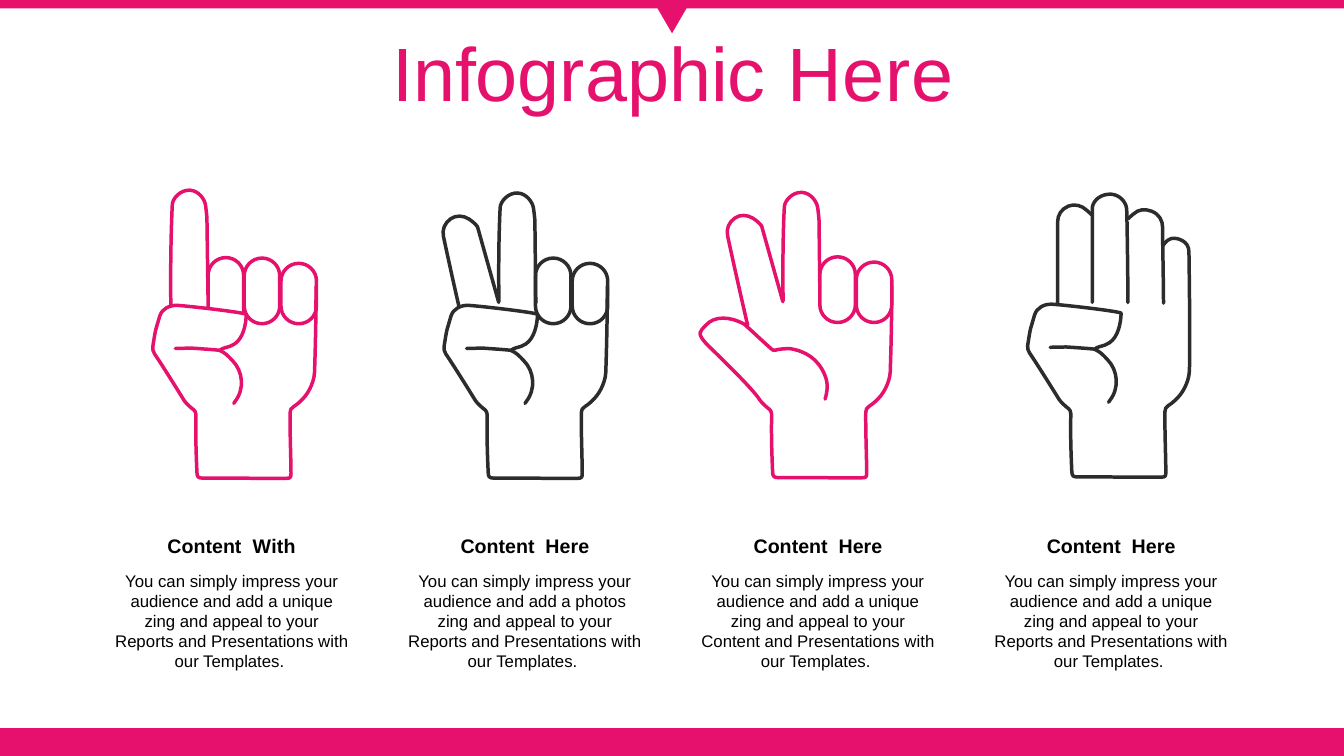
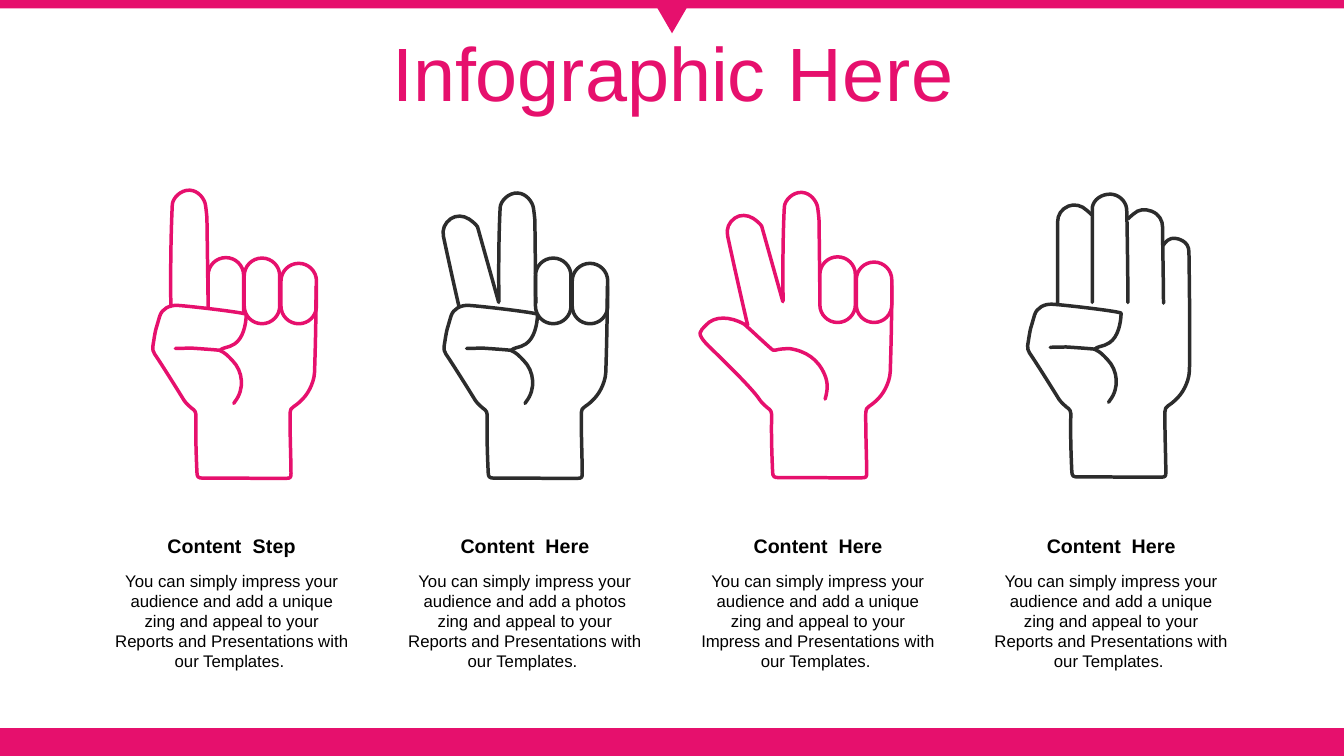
Content With: With -> Step
Content at (731, 642): Content -> Impress
